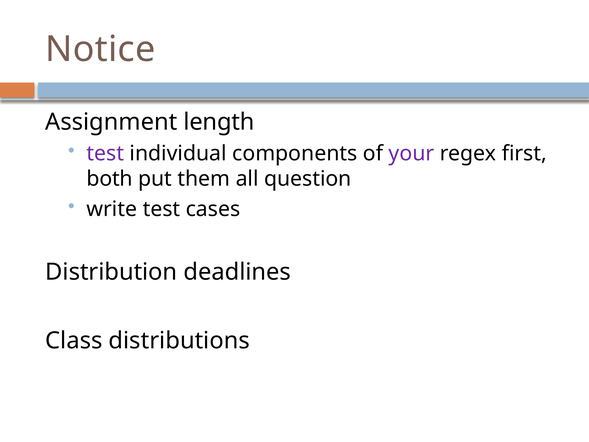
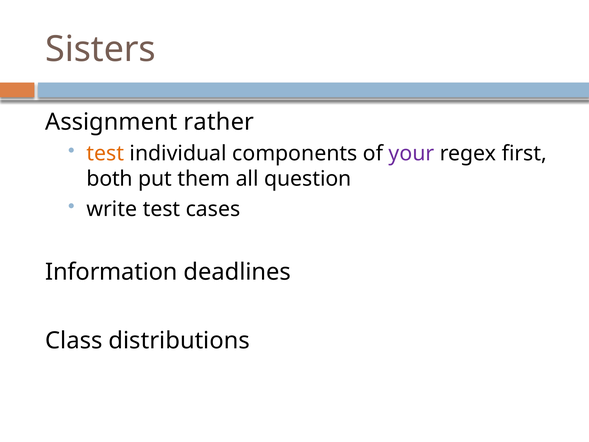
Notice: Notice -> Sisters
length: length -> rather
test at (105, 153) colour: purple -> orange
Distribution: Distribution -> Information
